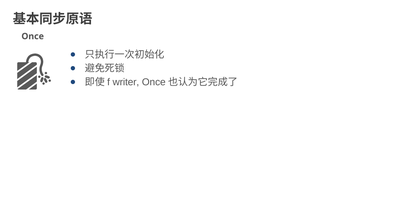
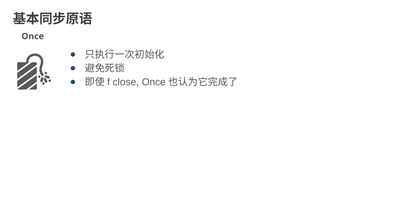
writer: writer -> close
